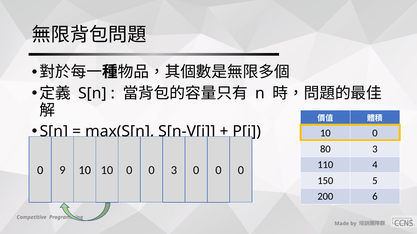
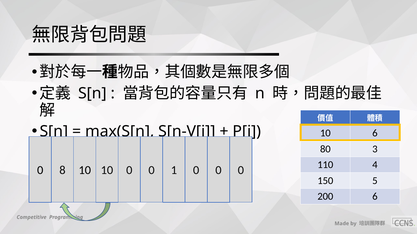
0 at (375, 134): 0 -> 6
9: 9 -> 8
0 3: 3 -> 1
